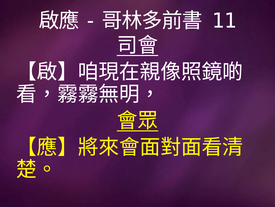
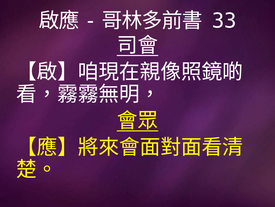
11: 11 -> 33
